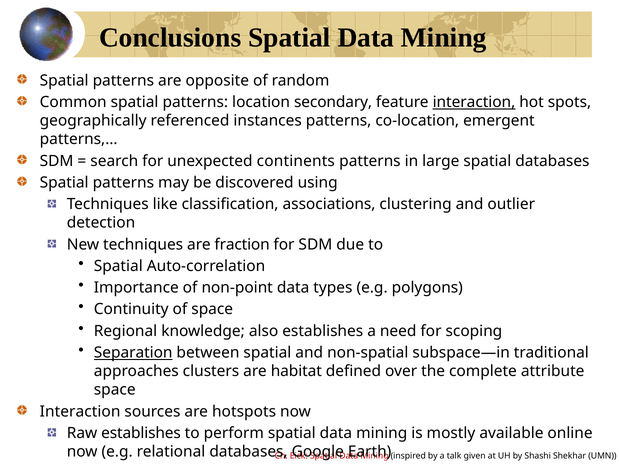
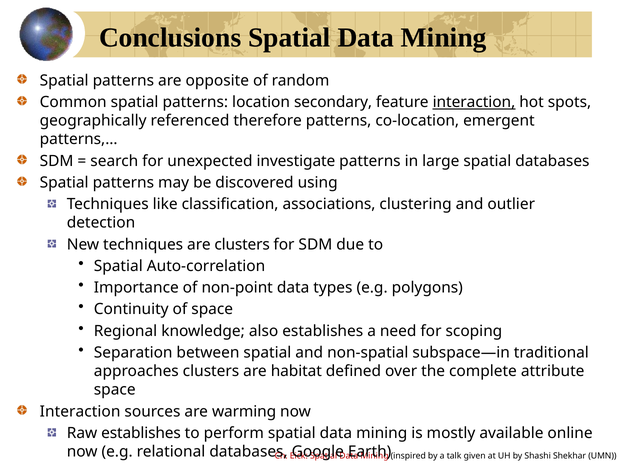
instances: instances -> therefore
continents: continents -> investigate
are fraction: fraction -> clusters
Separation underline: present -> none
hotspots: hotspots -> warming
